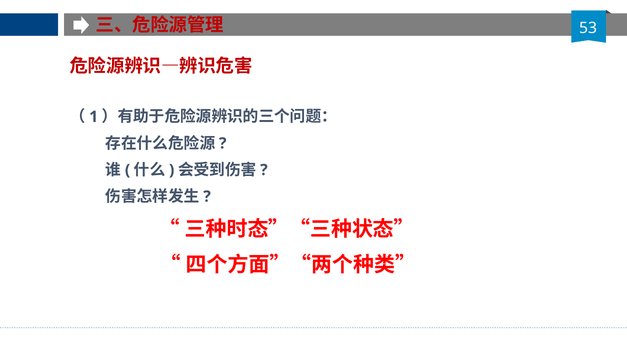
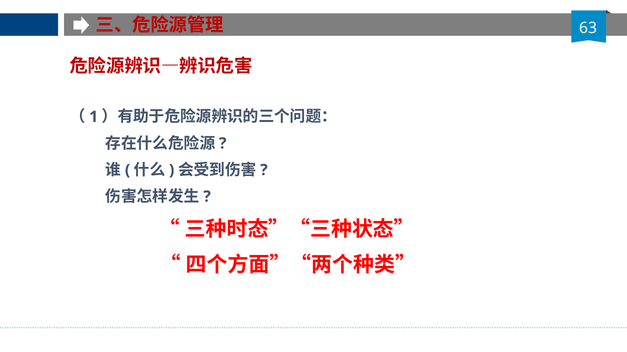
53: 53 -> 63
